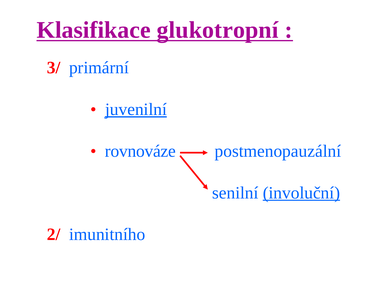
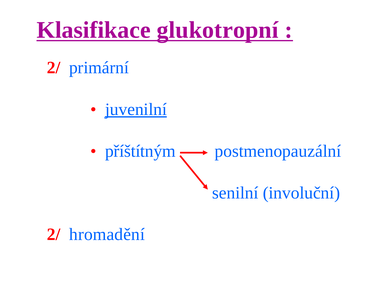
3/ at (54, 68): 3/ -> 2/
rovnováze: rovnováze -> příštítným
involuční underline: present -> none
imunitního: imunitního -> hromadění
